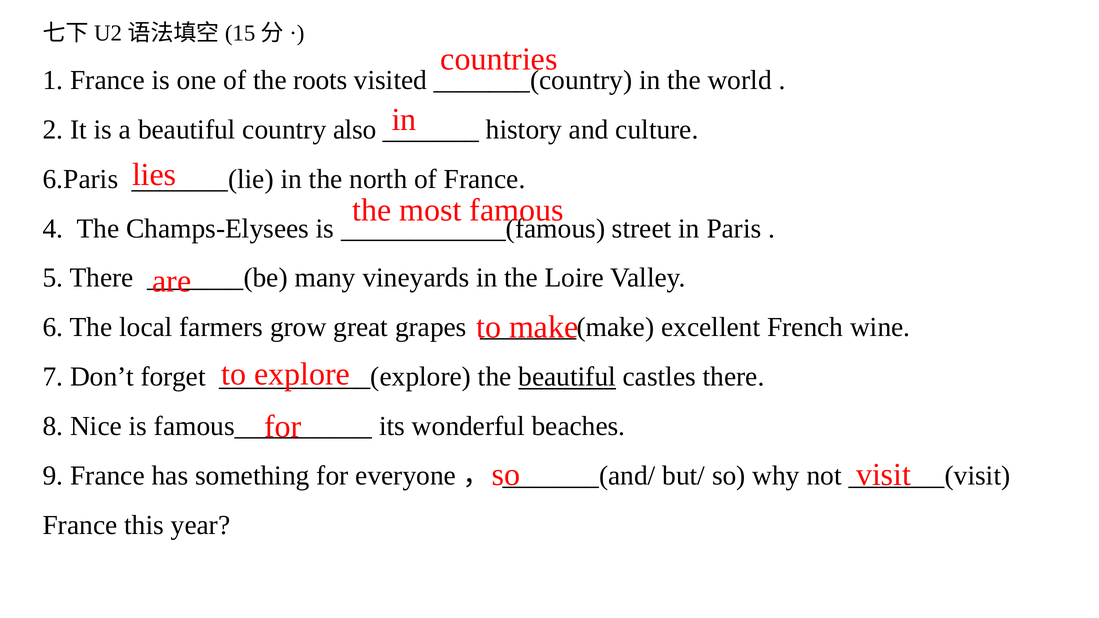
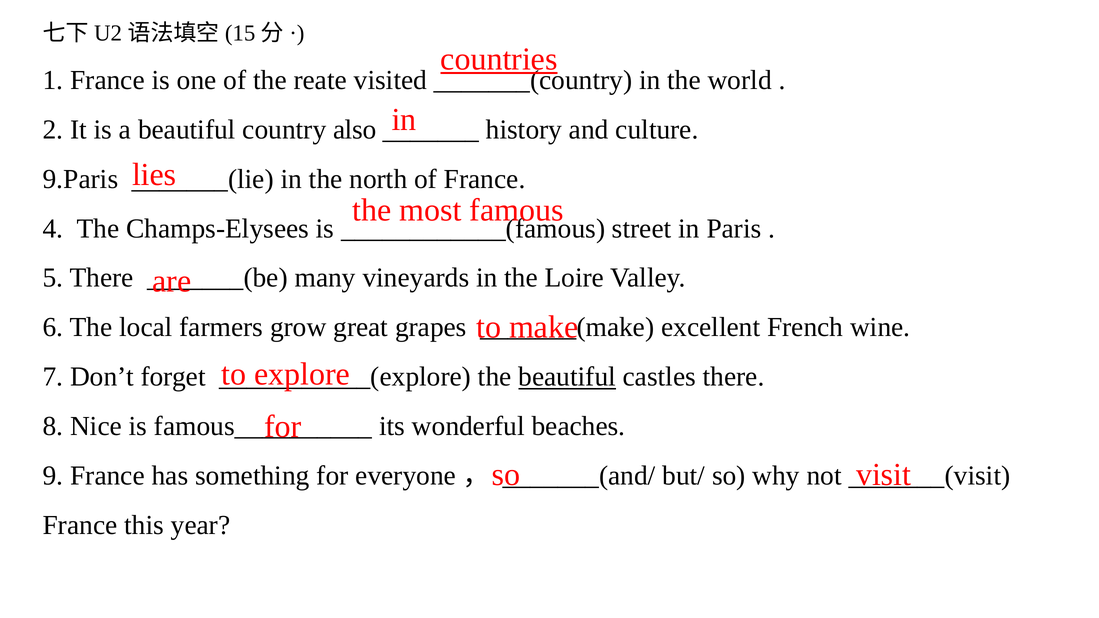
countries underline: none -> present
roots: roots -> reate
6.Paris: 6.Paris -> 9.Paris
